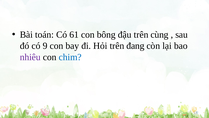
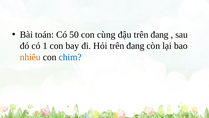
61: 61 -> 50
bông: bông -> cùng
đậu trên cùng: cùng -> đang
9: 9 -> 1
nhiêu colour: purple -> orange
